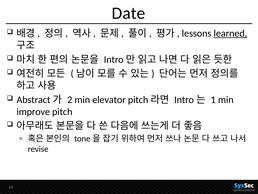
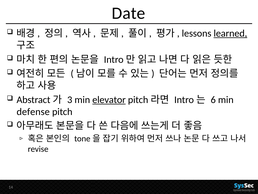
2: 2 -> 3
elevator underline: none -> present
1: 1 -> 6
improve: improve -> defense
